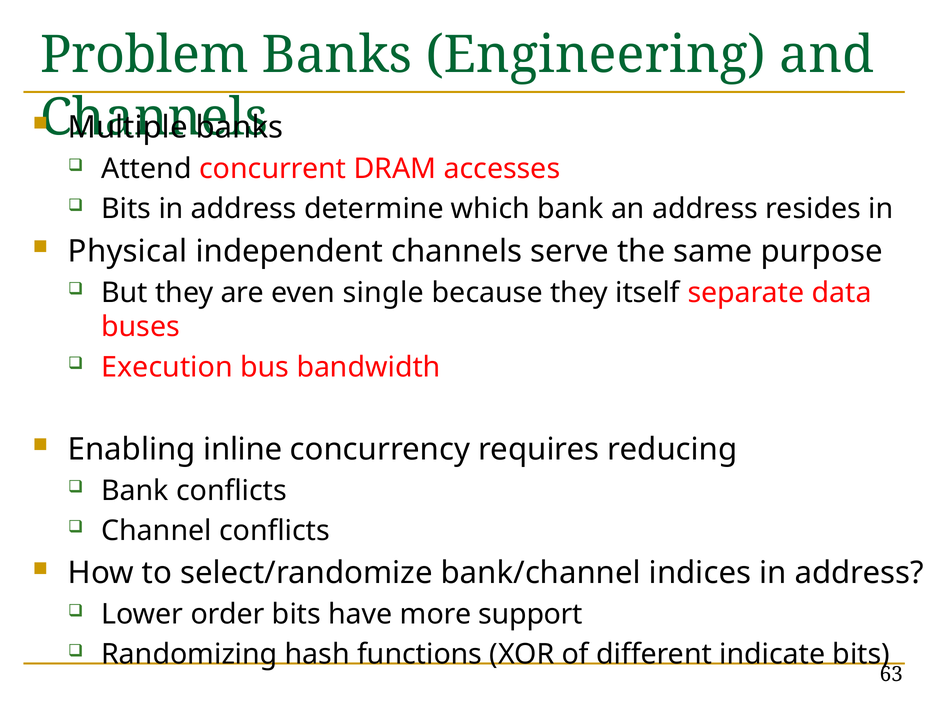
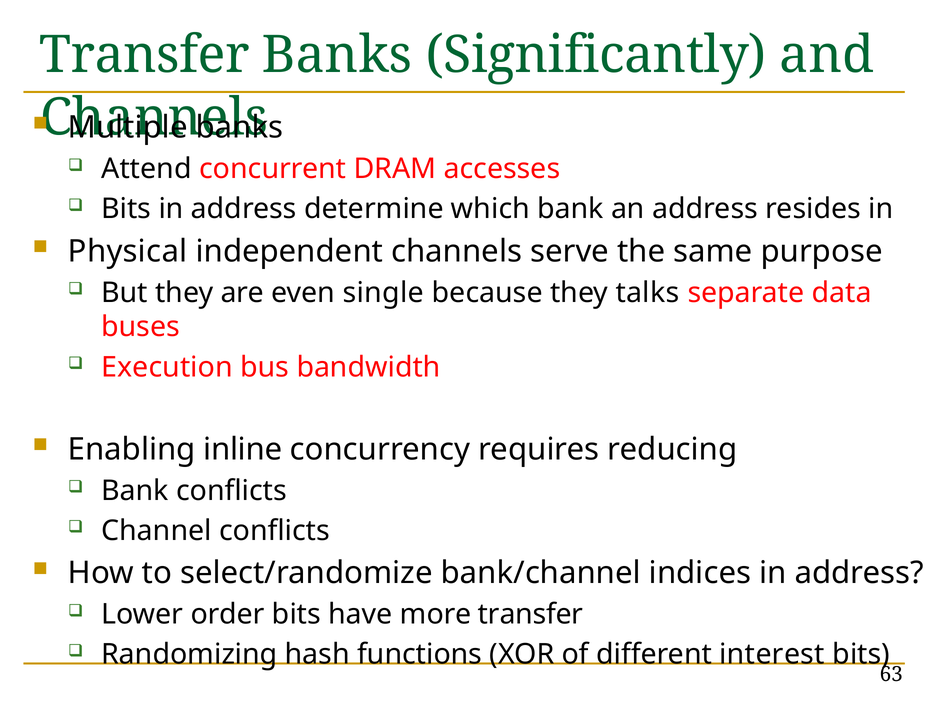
Problem at (144, 55): Problem -> Transfer
Engineering: Engineering -> Significantly
itself: itself -> talks
more support: support -> transfer
indicate: indicate -> interest
